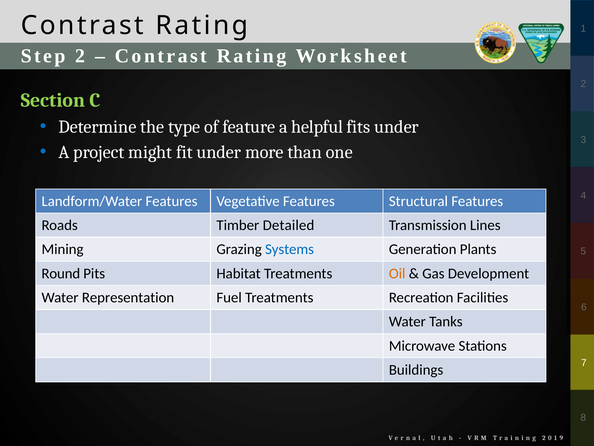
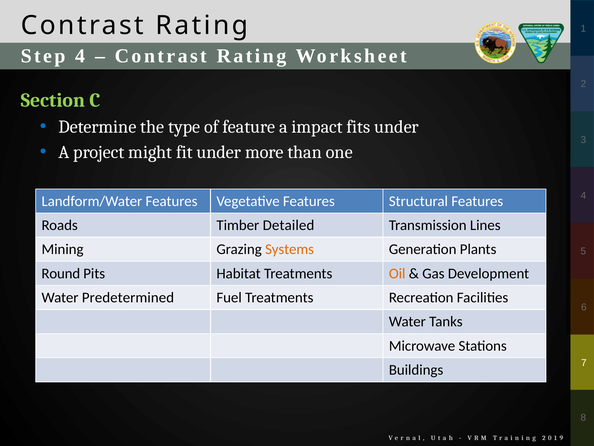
Step 2: 2 -> 4
helpful: helpful -> impact
Systems colour: blue -> orange
Representation: Representation -> Predetermined
